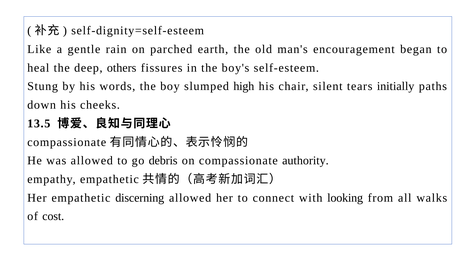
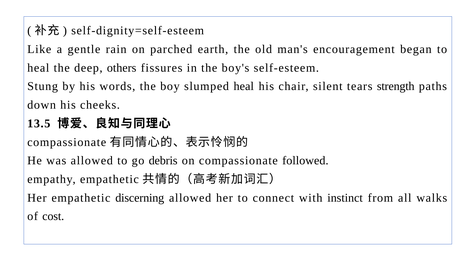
slumped high: high -> heal
initially: initially -> strength
authority: authority -> followed
looking: looking -> instinct
